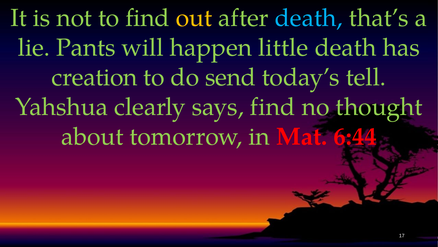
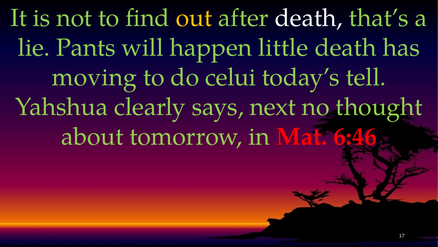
death at (309, 18) colour: light blue -> white
creation: creation -> moving
send: send -> celui
says find: find -> next
6:44: 6:44 -> 6:46
